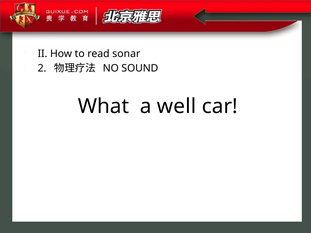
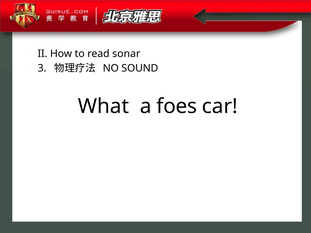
2: 2 -> 3
well: well -> foes
